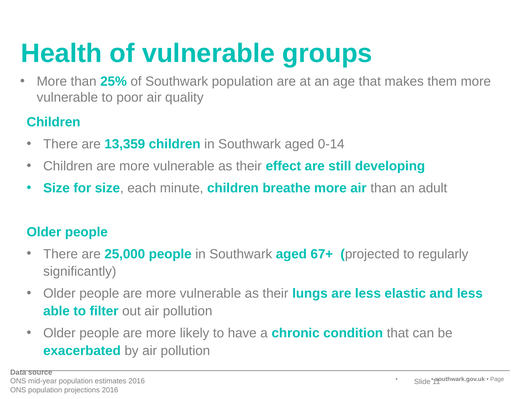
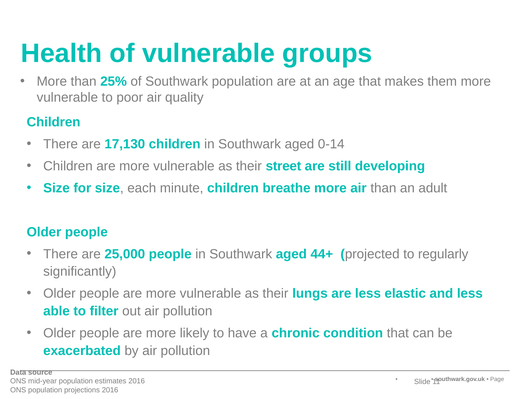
13,359: 13,359 -> 17,130
effect: effect -> street
67+: 67+ -> 44+
